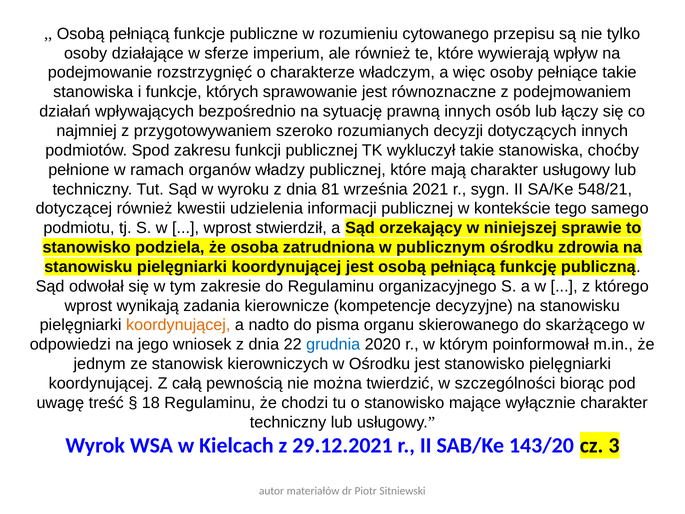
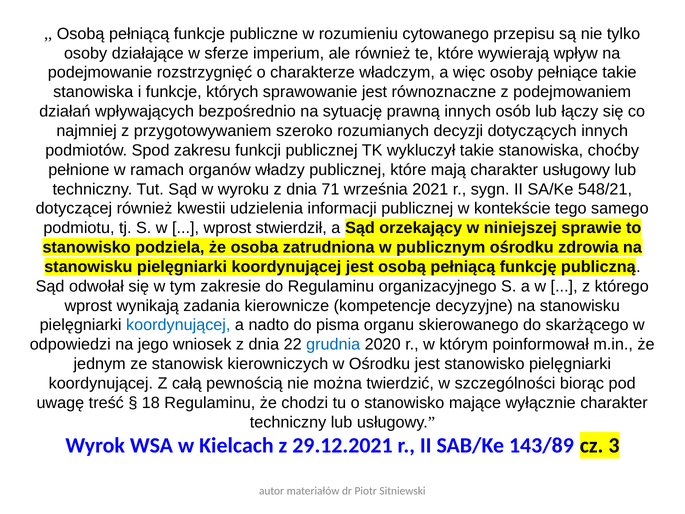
81: 81 -> 71
koordynującej at (178, 325) colour: orange -> blue
143/20: 143/20 -> 143/89
